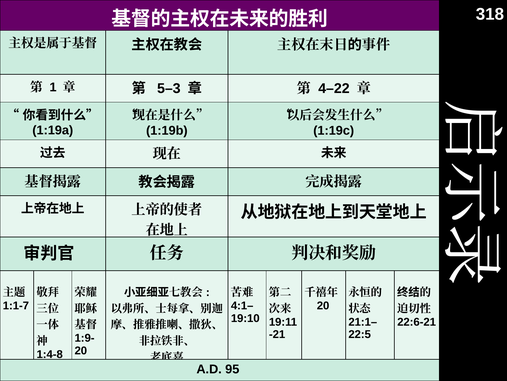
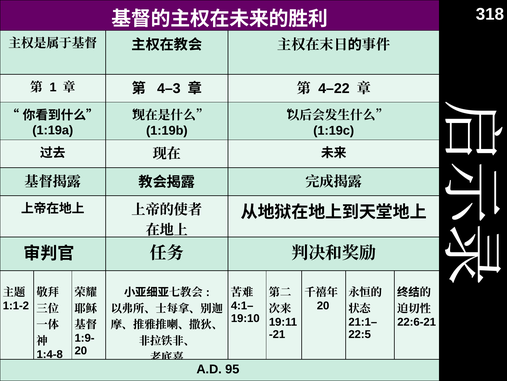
5–3: 5–3 -> 4–3
1:1-7: 1:1-7 -> 1:1-2
